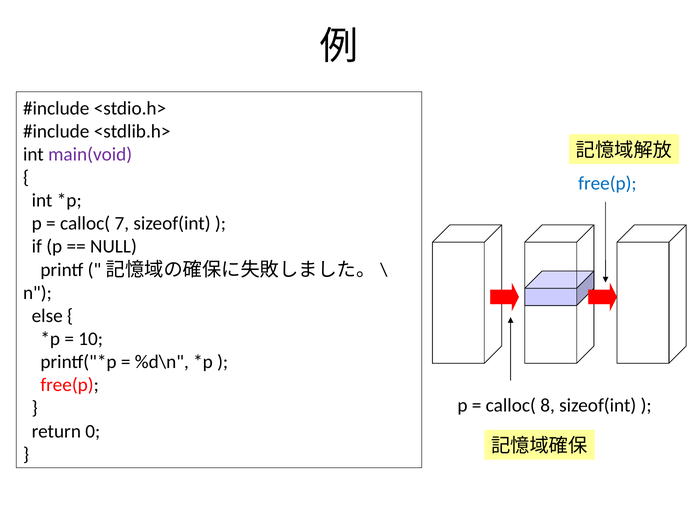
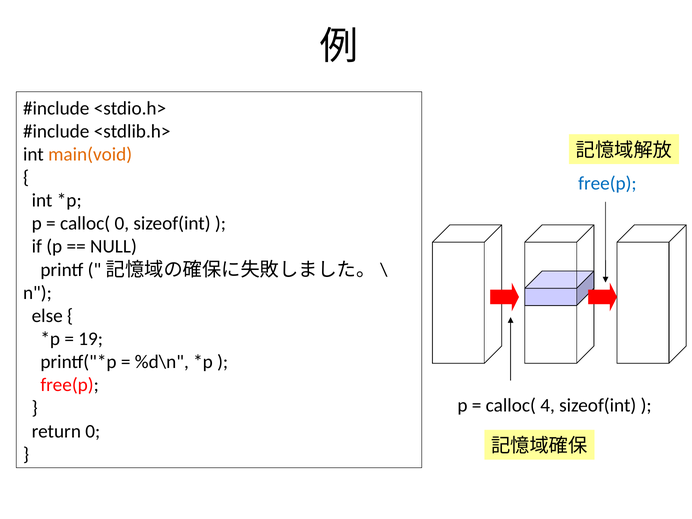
main(void colour: purple -> orange
calloc( 7: 7 -> 0
10: 10 -> 19
8: 8 -> 4
